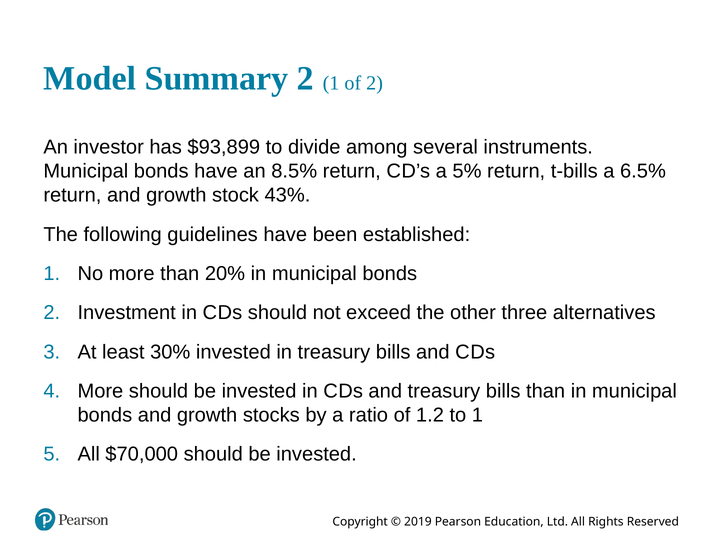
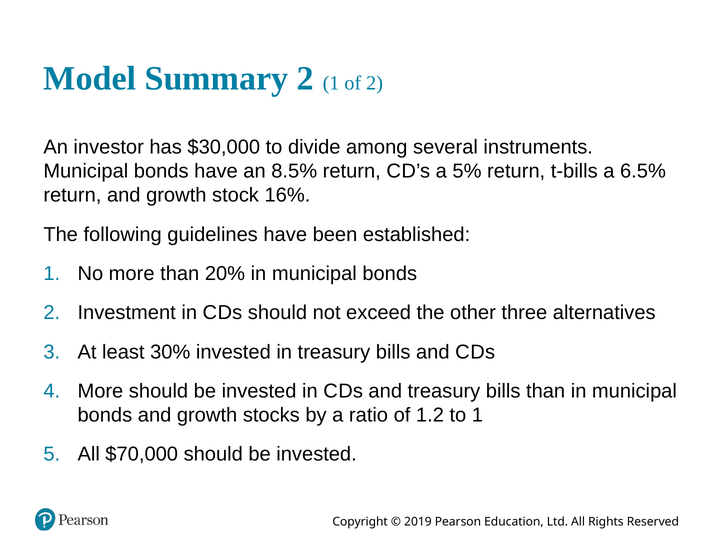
$93,899: $93,899 -> $30,000
43%: 43% -> 16%
